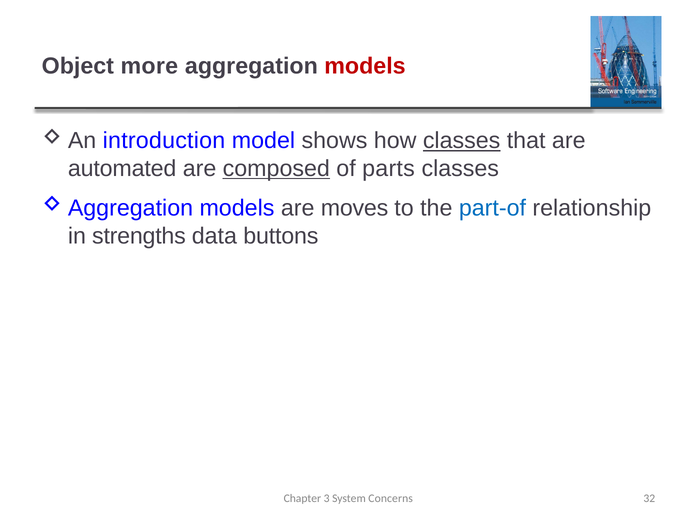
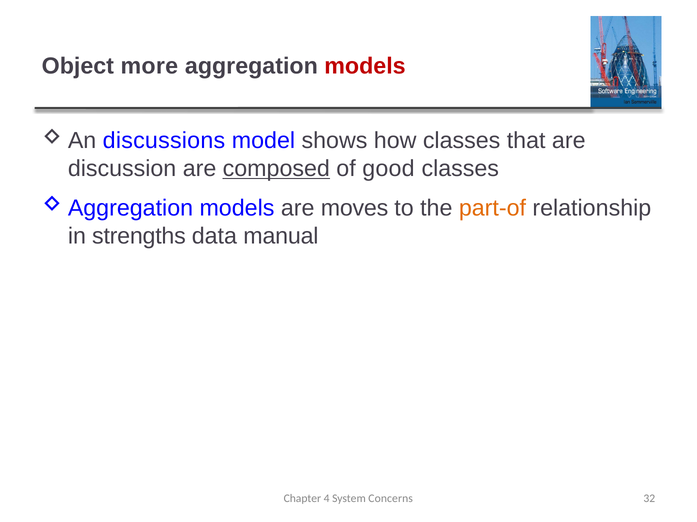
introduction: introduction -> discussions
classes at (462, 141) underline: present -> none
automated: automated -> discussion
parts: parts -> good
part-of colour: blue -> orange
buttons: buttons -> manual
3: 3 -> 4
